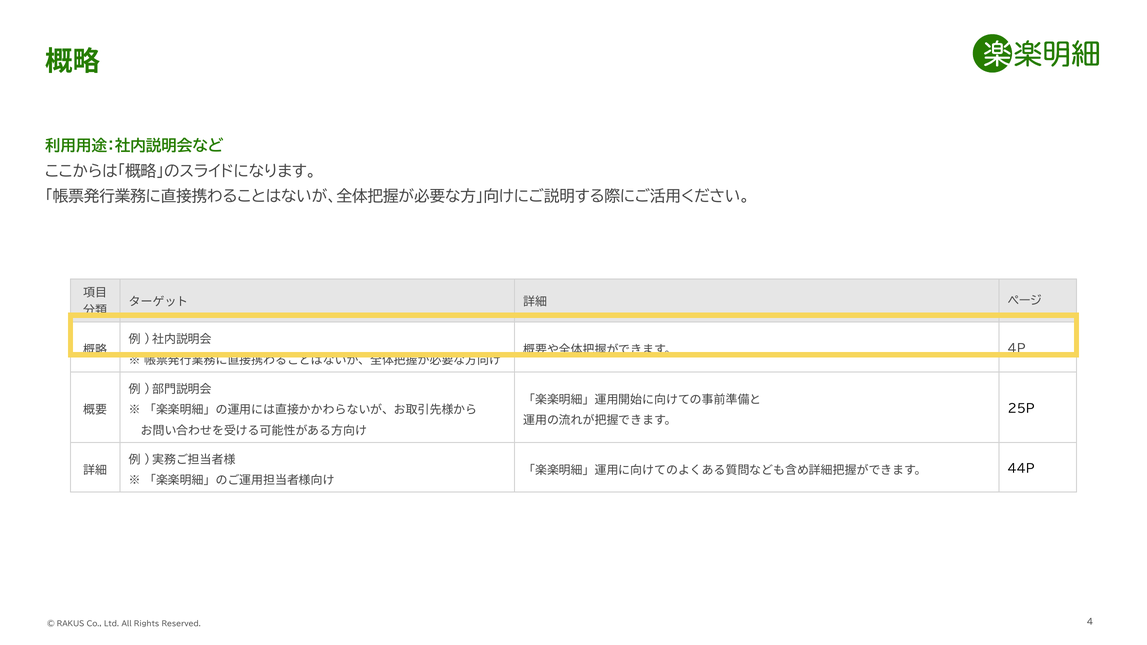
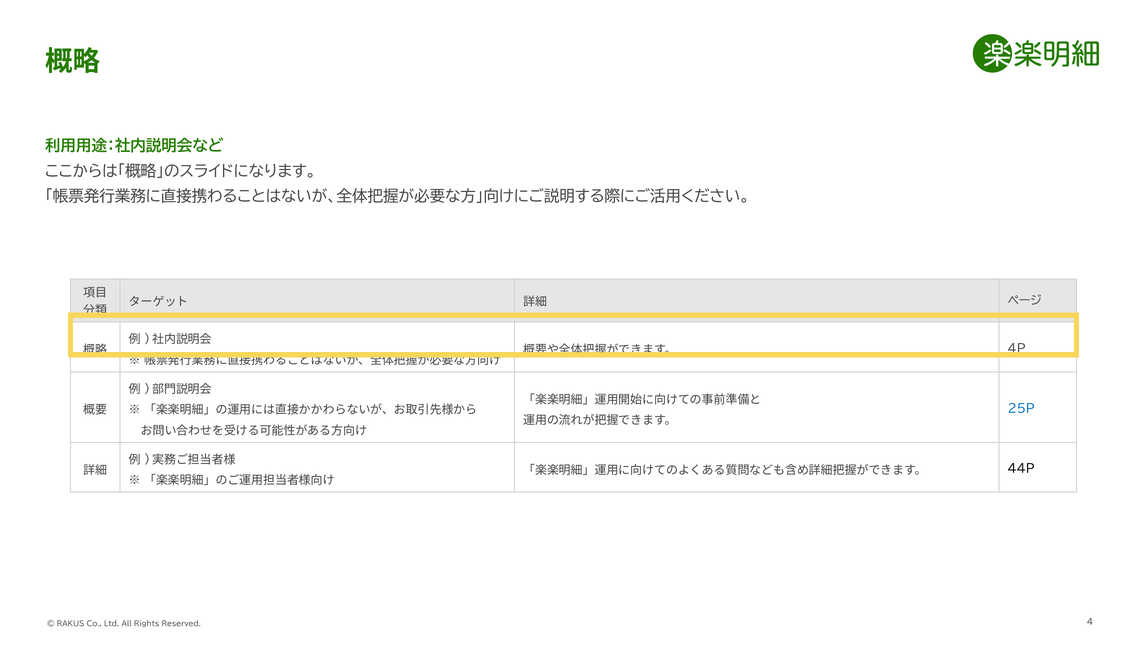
25P colour: black -> blue
